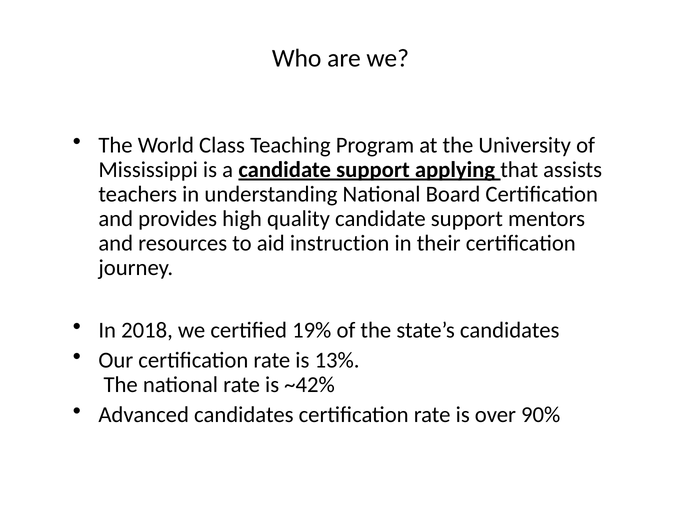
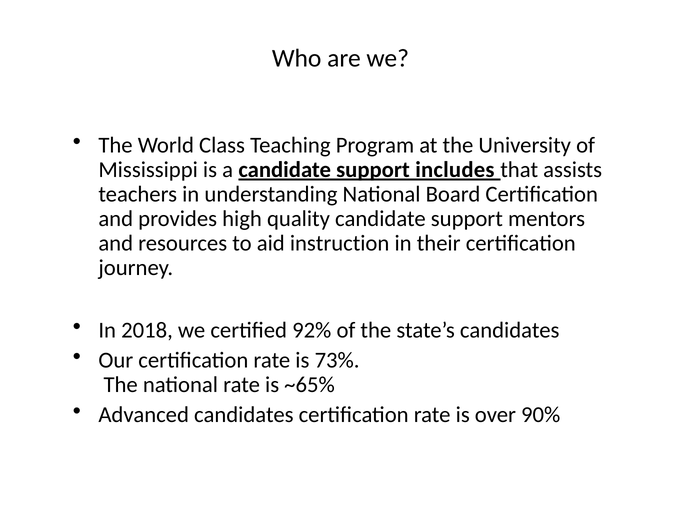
applying: applying -> includes
19%: 19% -> 92%
13%: 13% -> 73%
~42%: ~42% -> ~65%
